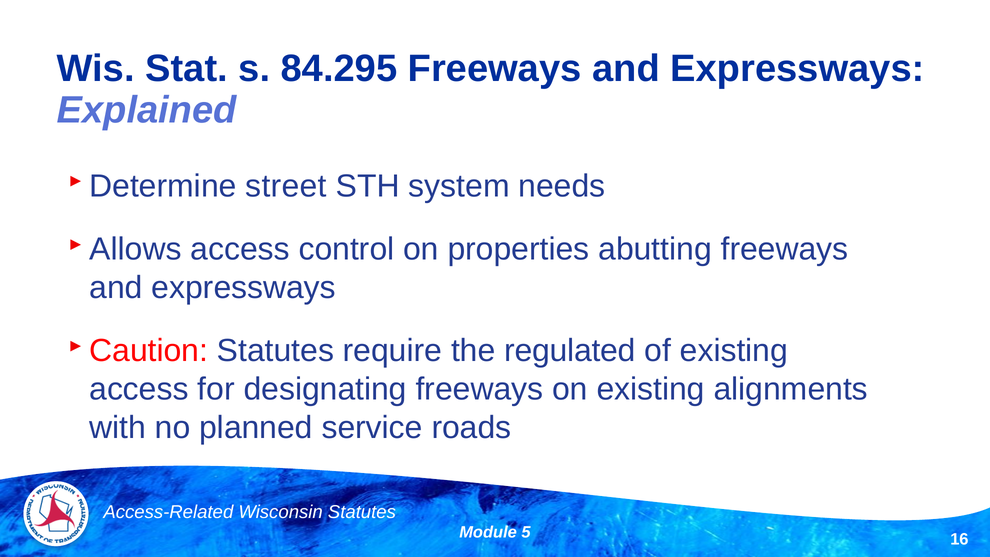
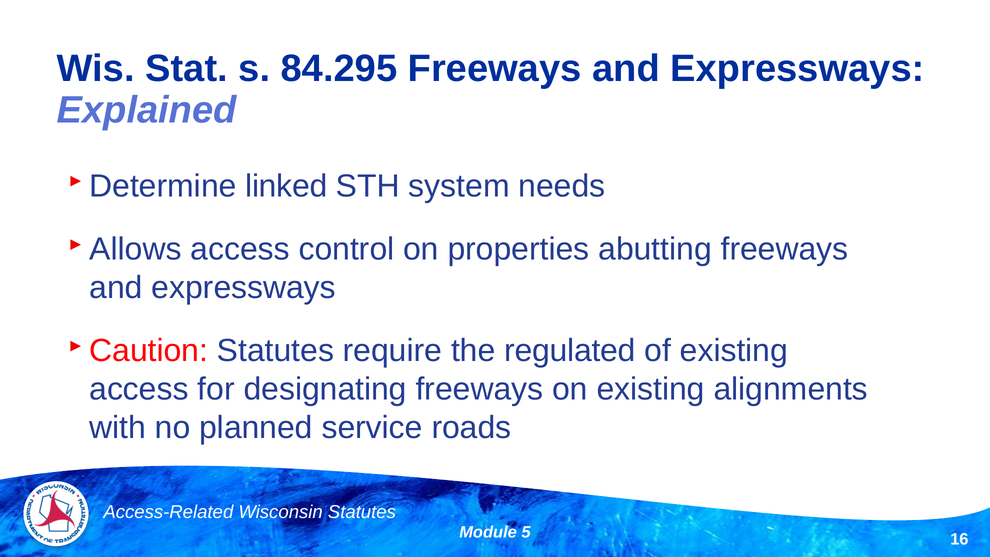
street: street -> linked
